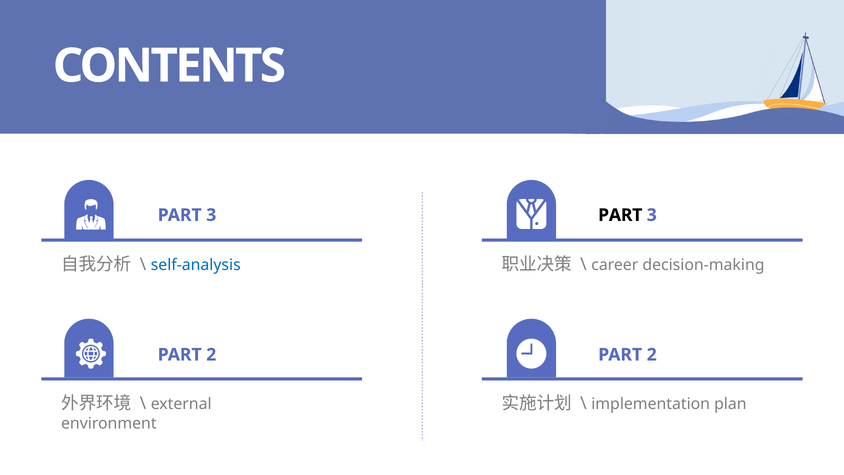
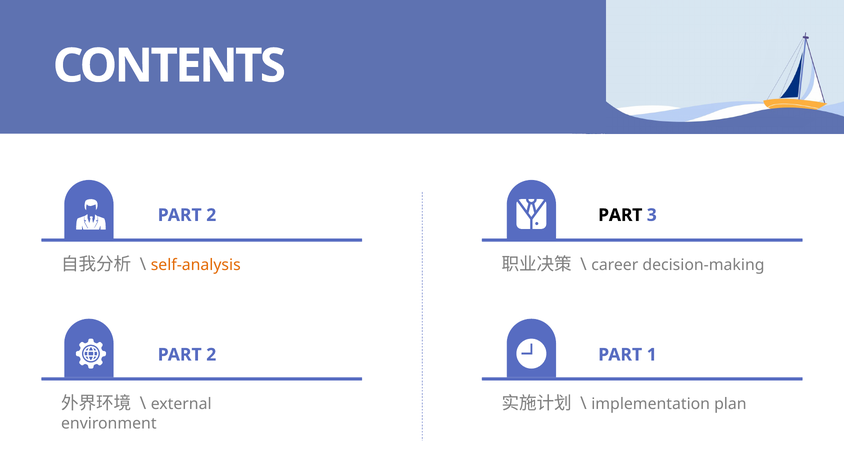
3 at (211, 215): 3 -> 2
self-analysis colour: blue -> orange
2 at (652, 355): 2 -> 1
